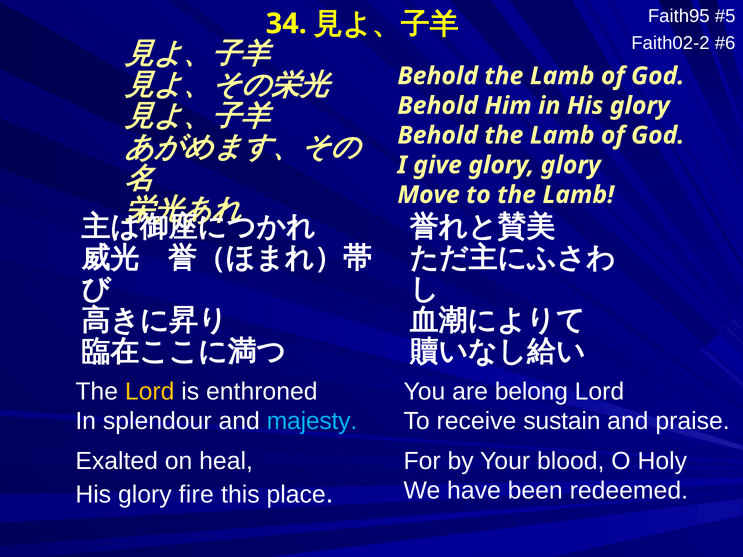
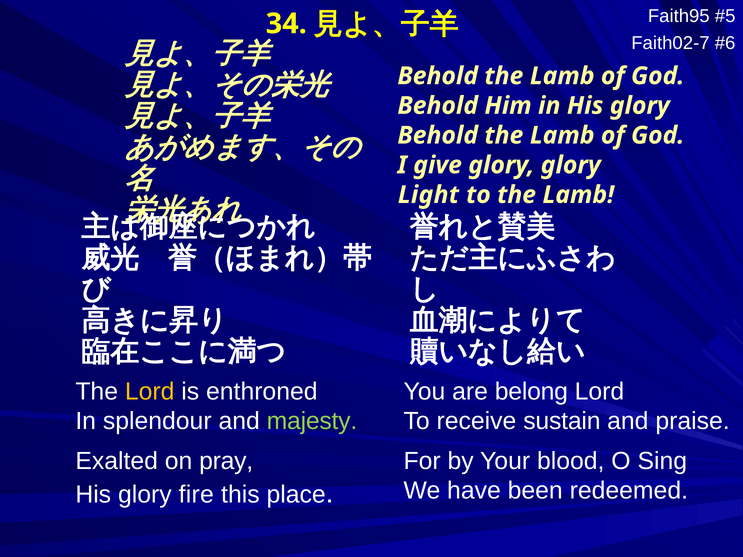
Faith02-2: Faith02-2 -> Faith02-7
Move: Move -> Light
majesty colour: light blue -> light green
heal: heal -> pray
Holy: Holy -> Sing
